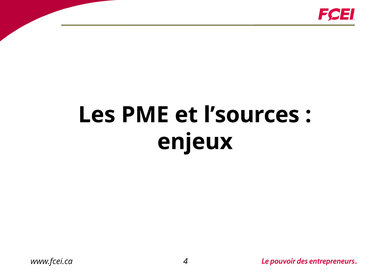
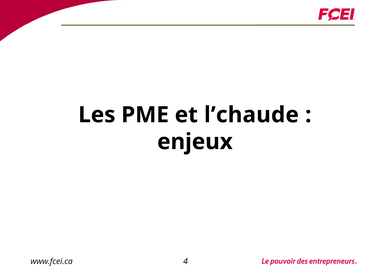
l’sources: l’sources -> l’chaude
